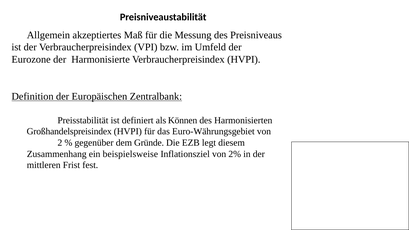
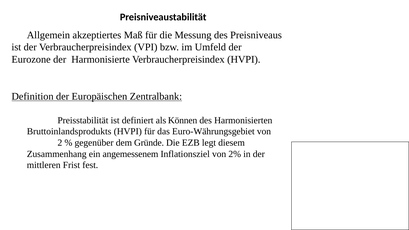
Großhandelspreisindex: Großhandelspreisindex -> Bruttoinlandsprodukts
beispielsweise: beispielsweise -> angemessenem
